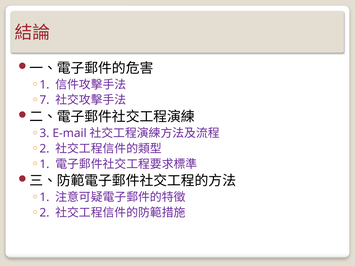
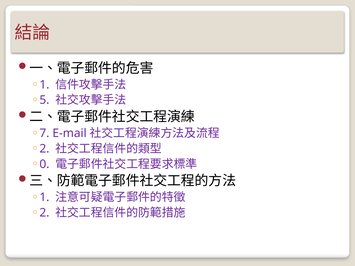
7: 7 -> 5
3: 3 -> 7
1 at (44, 164): 1 -> 0
